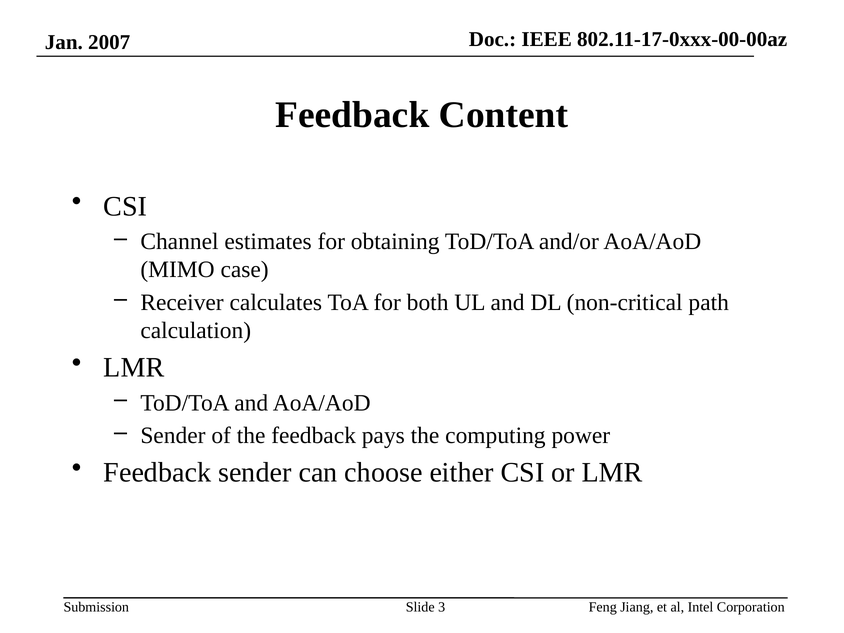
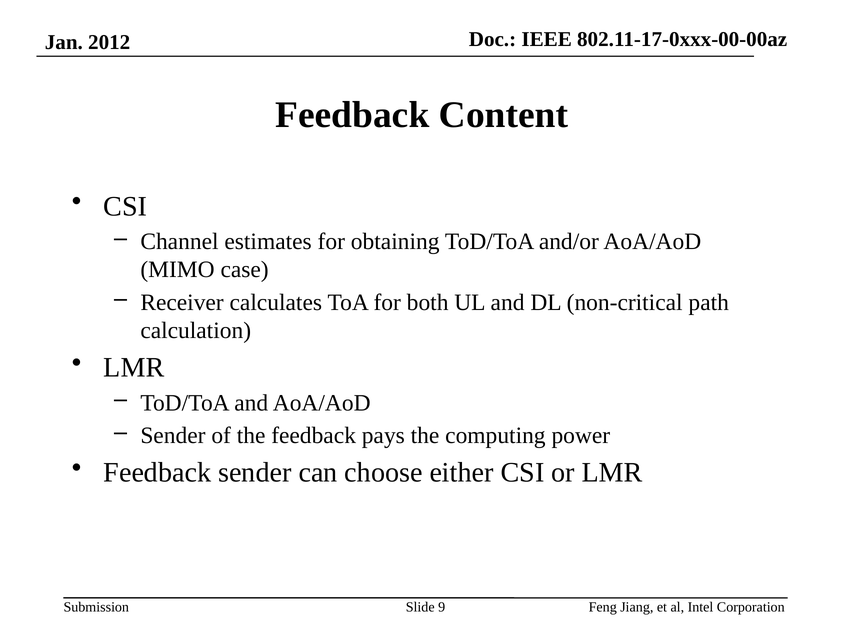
2007: 2007 -> 2012
3: 3 -> 9
